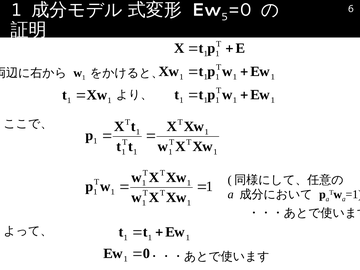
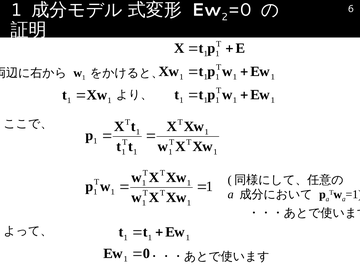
5: 5 -> 2
